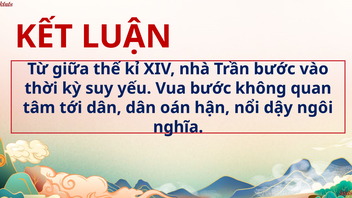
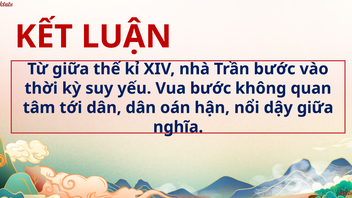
dậy ngôi: ngôi -> giữa
